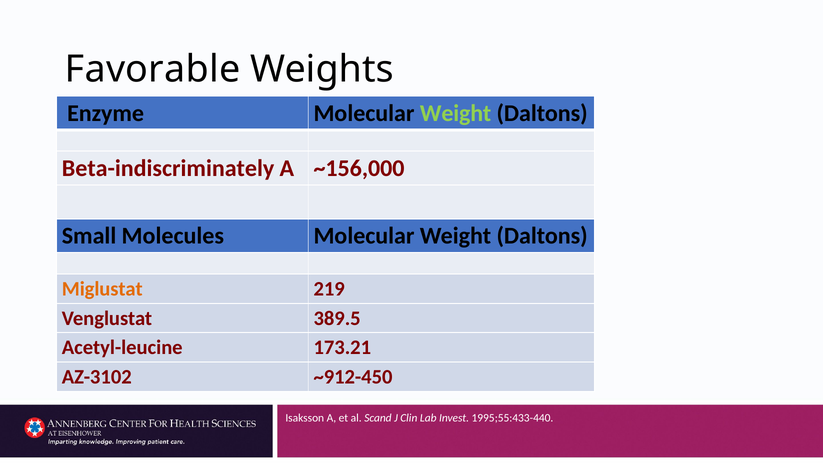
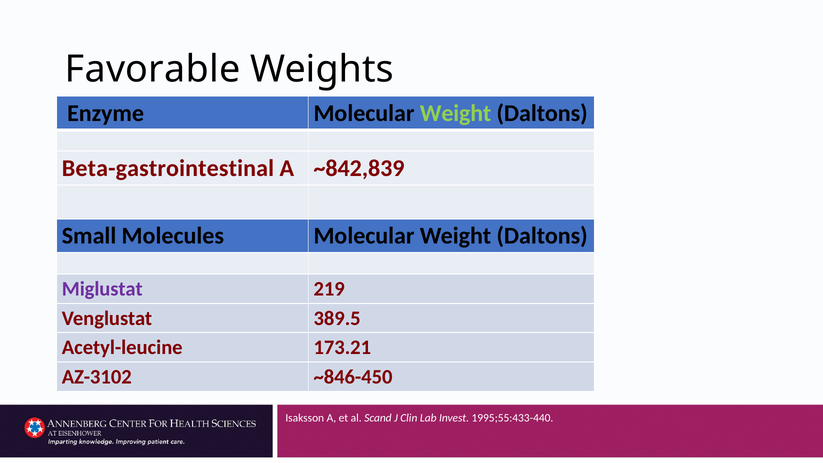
Beta-indiscriminately: Beta-indiscriminately -> Beta-gastrointestinal
~156,000: ~156,000 -> ~842,839
Miglustat colour: orange -> purple
~912-450: ~912-450 -> ~846-450
